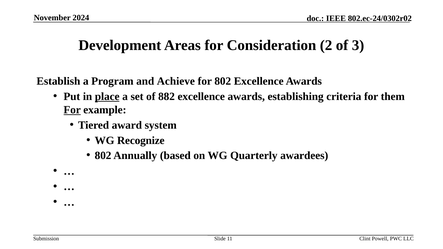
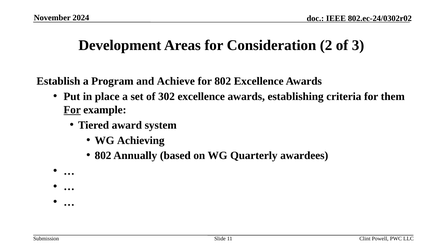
place underline: present -> none
882: 882 -> 302
Recognize: Recognize -> Achieving
